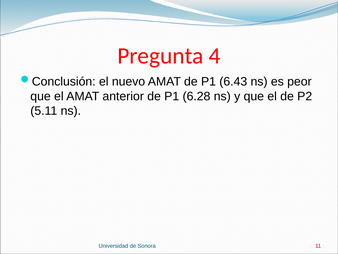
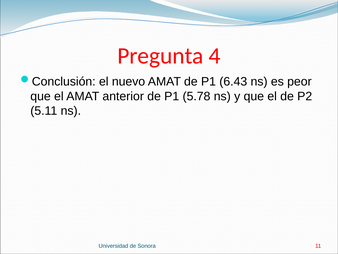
6.28: 6.28 -> 5.78
